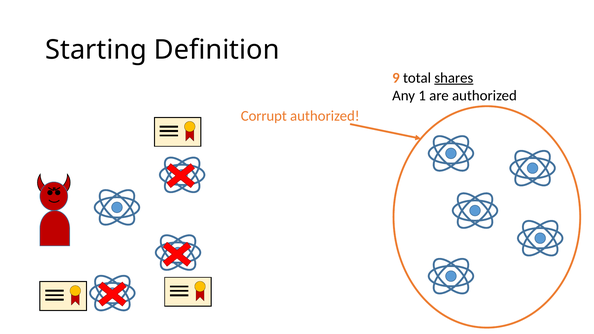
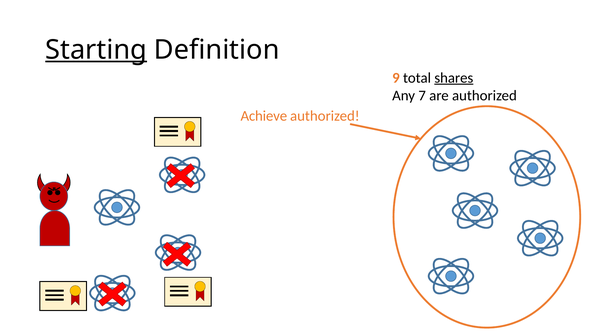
Starting underline: none -> present
1: 1 -> 7
Corrupt: Corrupt -> Achieve
